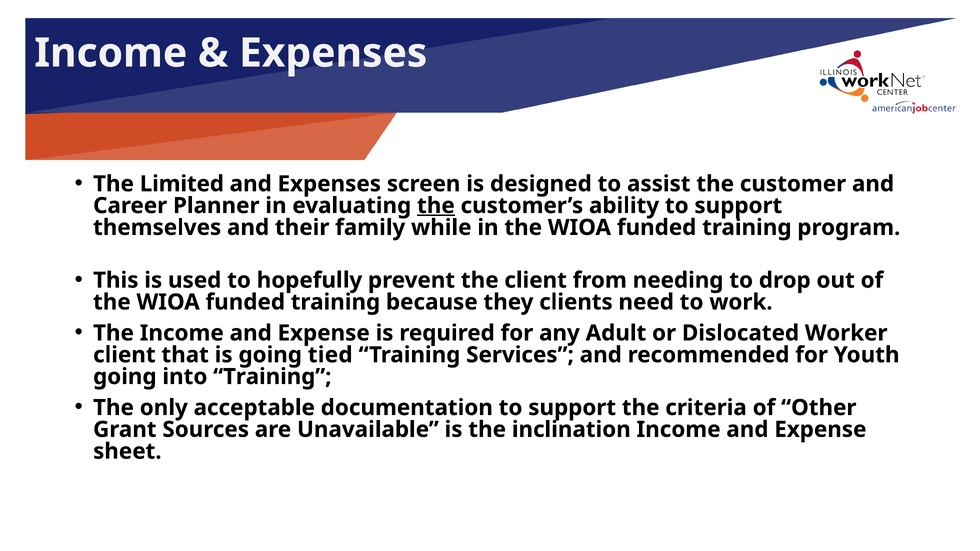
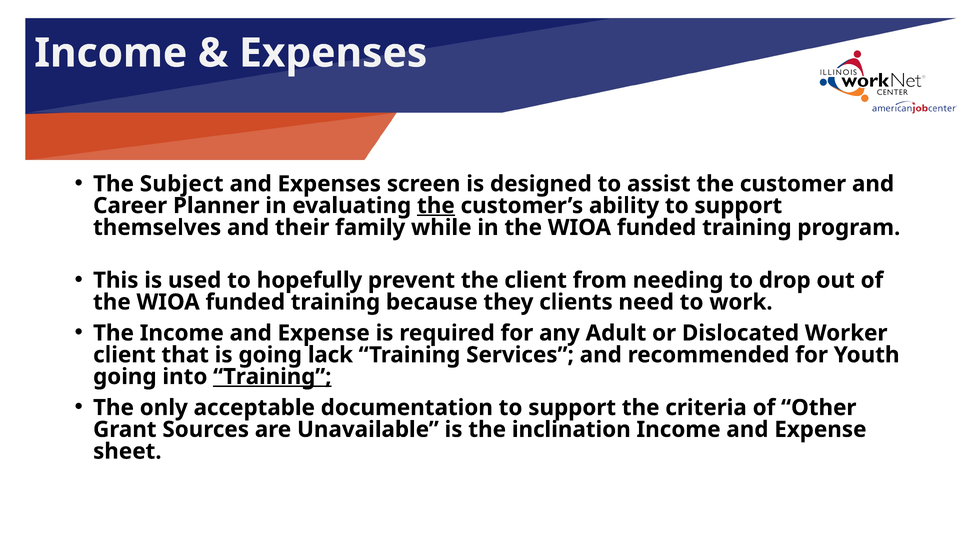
Limited: Limited -> Subject
tied: tied -> lack
Training at (272, 377) underline: none -> present
